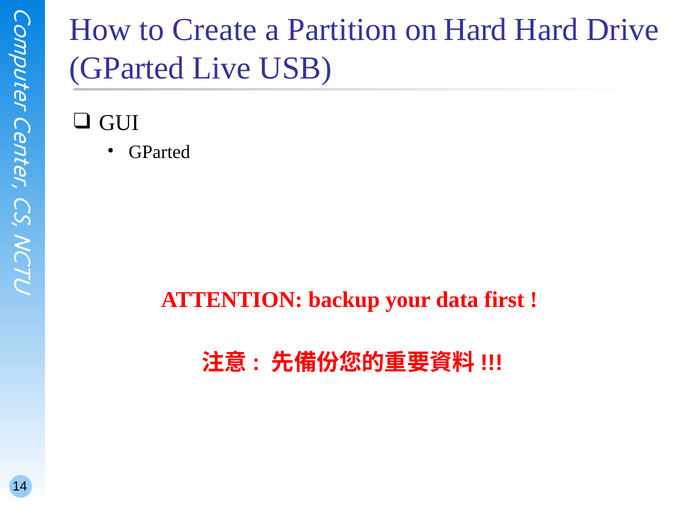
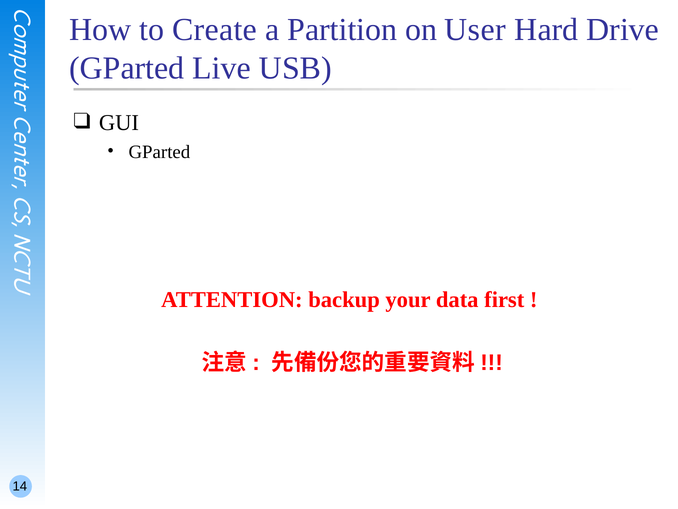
on Hard: Hard -> User
